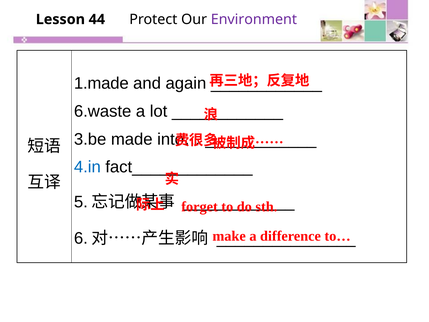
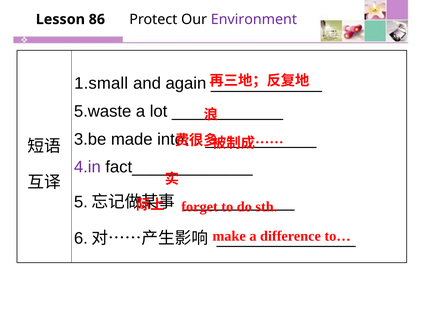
44: 44 -> 86
1.made: 1.made -> 1.small
6.waste: 6.waste -> 5.waste
4.in colour: blue -> purple
